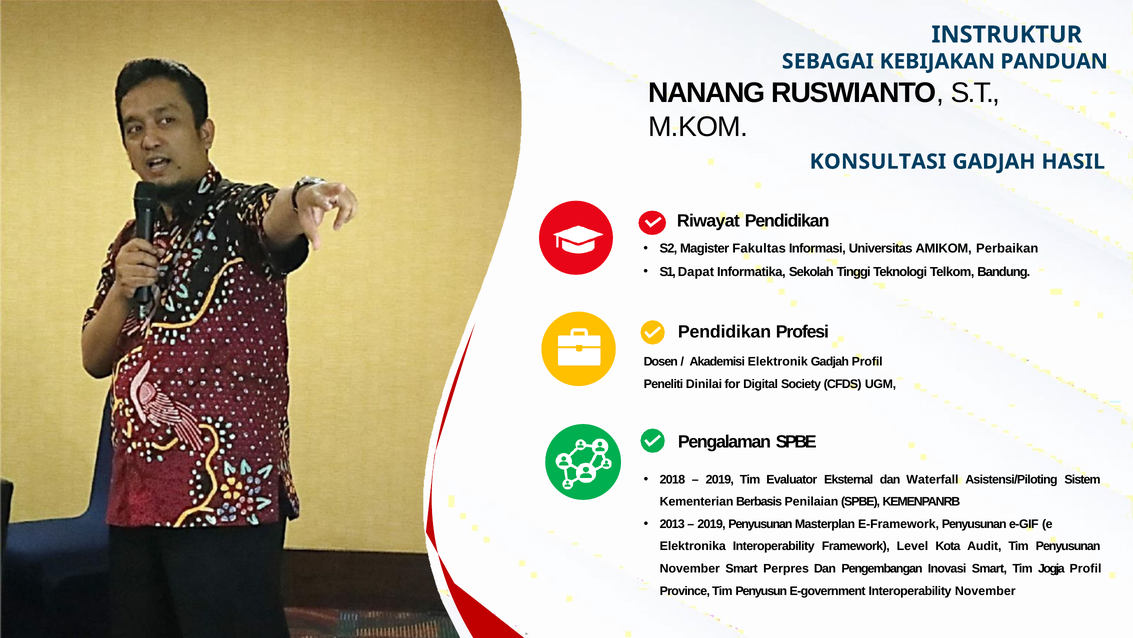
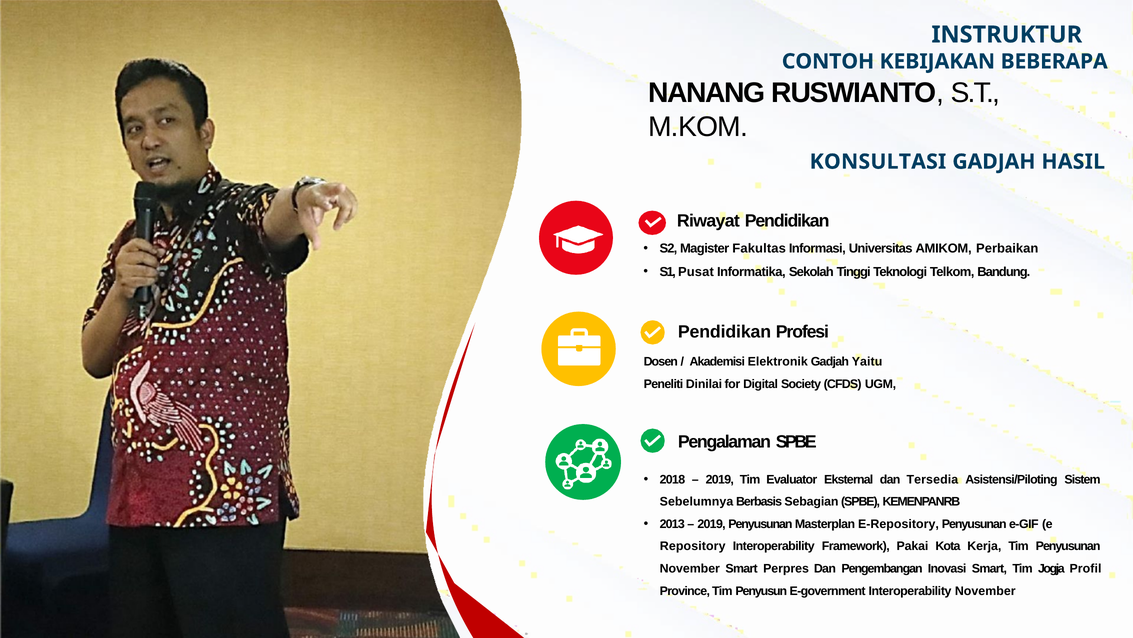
SEBAGAI: SEBAGAI -> CONTOH
PANDUAN: PANDUAN -> BEBERAPA
Dapat: Dapat -> Pusat
Gadjah Profil: Profil -> Yaitu
Waterfall: Waterfall -> Tersedia
Kementerian: Kementerian -> Sebelumnya
Penilaian: Penilaian -> Sebagian
E-Framework: E-Framework -> E-Repository
Elektronika: Elektronika -> Repository
Level: Level -> Pakai
Audit: Audit -> Kerja
